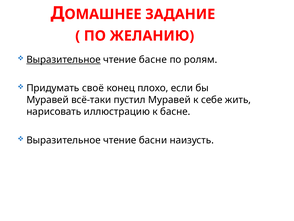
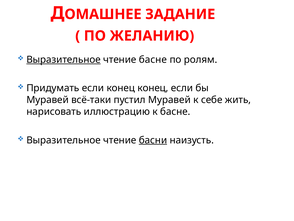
Придумать своё: своё -> если
конец плохо: плохо -> конец
басни underline: none -> present
